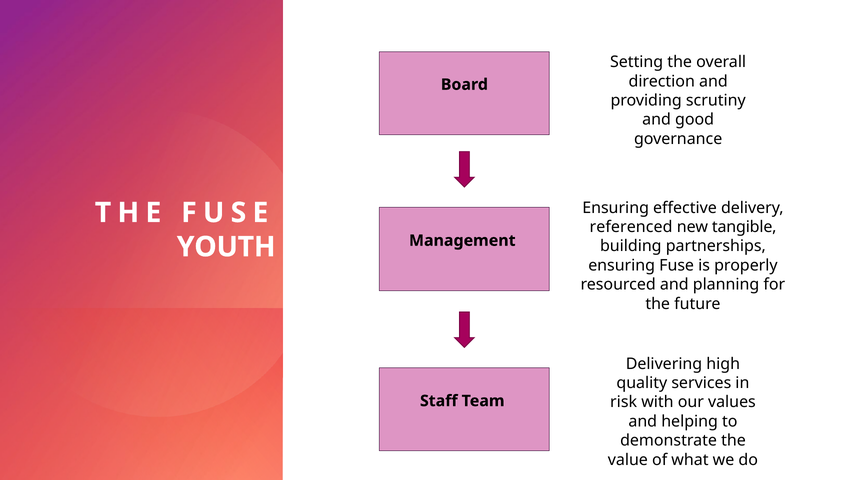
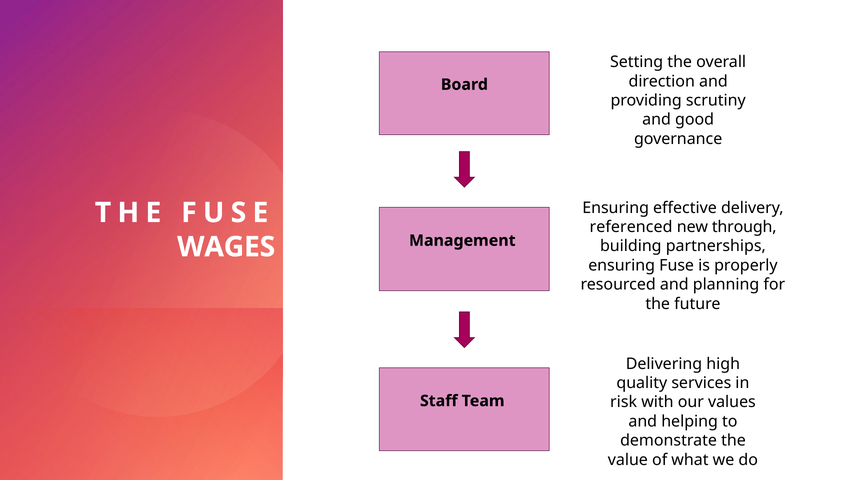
tangible: tangible -> through
YOUTH: YOUTH -> WAGES
